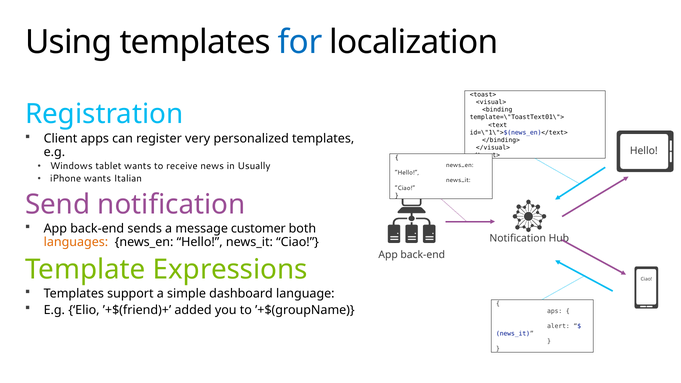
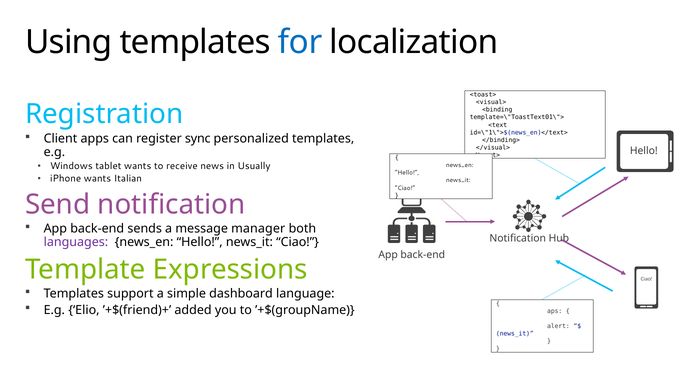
very: very -> sync
customer: customer -> manager
languages colour: orange -> purple
